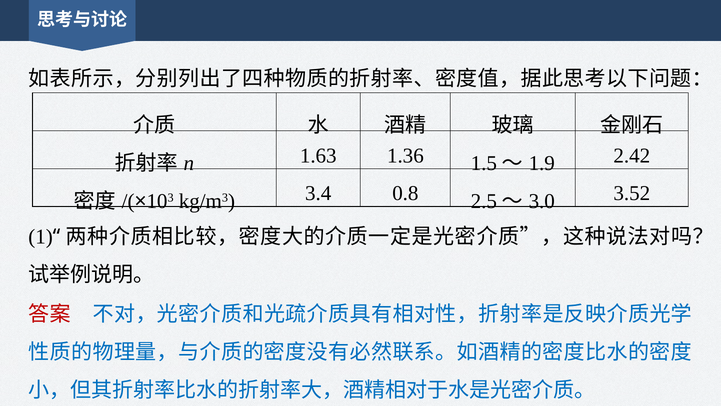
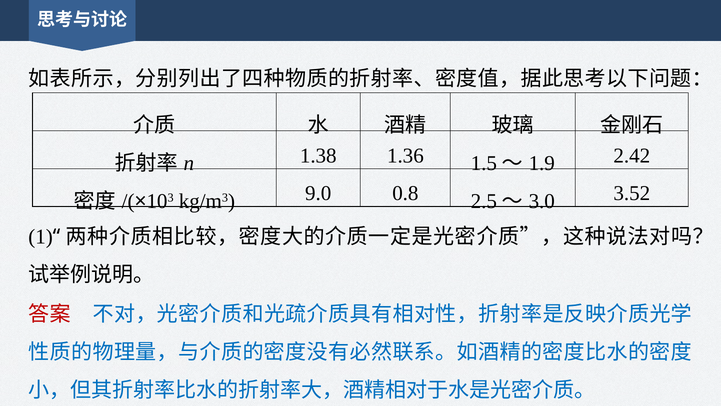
1.63: 1.63 -> 1.38
3.4: 3.4 -> 9.0
